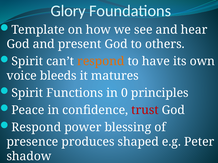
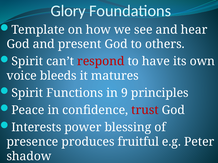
respond at (101, 61) colour: orange -> red
0: 0 -> 9
Respond at (36, 128): Respond -> Interests
shaped: shaped -> fruitful
